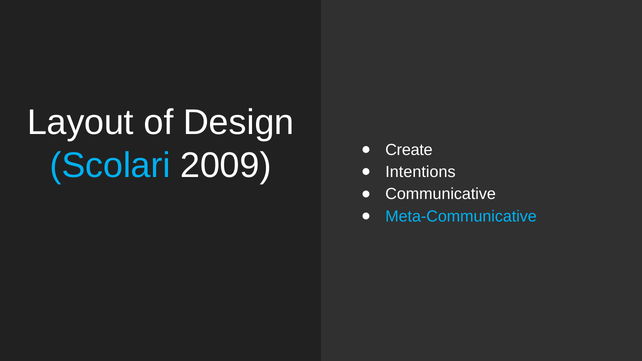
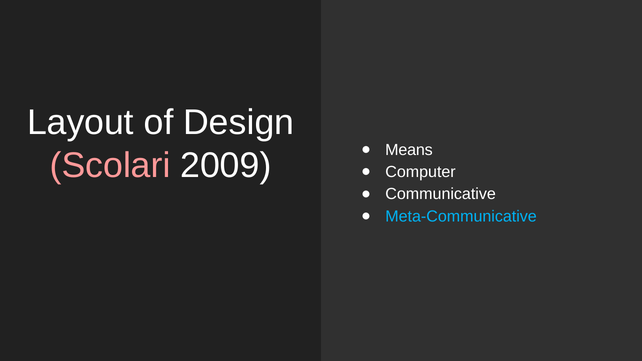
Scolari colour: light blue -> pink
Create: Create -> Means
Intentions: Intentions -> Computer
